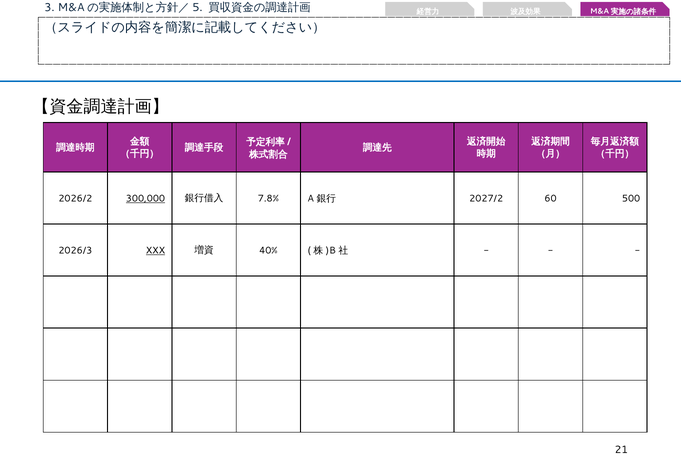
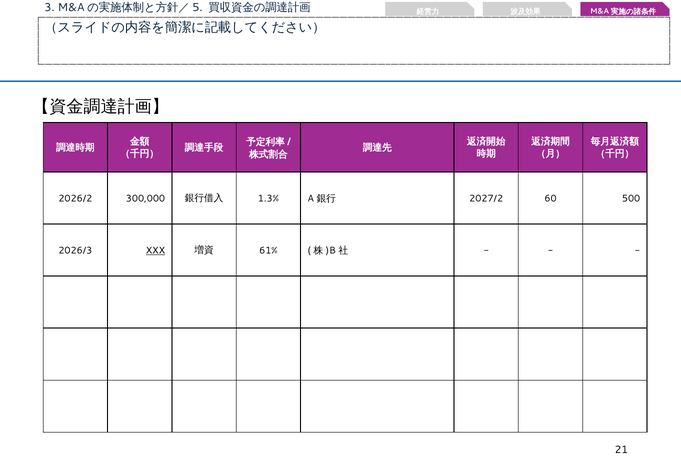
300,000 underline: present -> none
7.8%: 7.8% -> 1.3%
40%: 40% -> 61%
